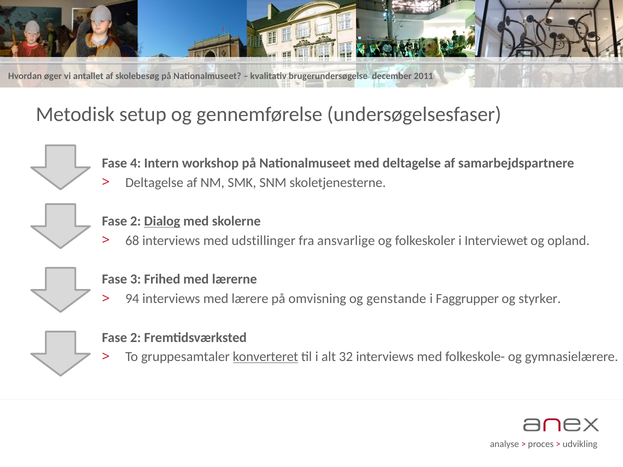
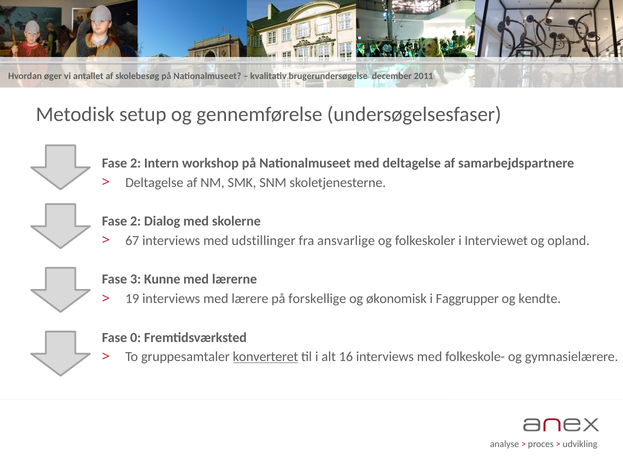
4 at (136, 163): 4 -> 2
Dialog underline: present -> none
68: 68 -> 67
Frihed: Frihed -> Kunne
94: 94 -> 19
omvisning: omvisning -> forskellige
genstande: genstande -> økonomisk
styrker: styrker -> kendte
2 at (136, 338): 2 -> 0
32: 32 -> 16
